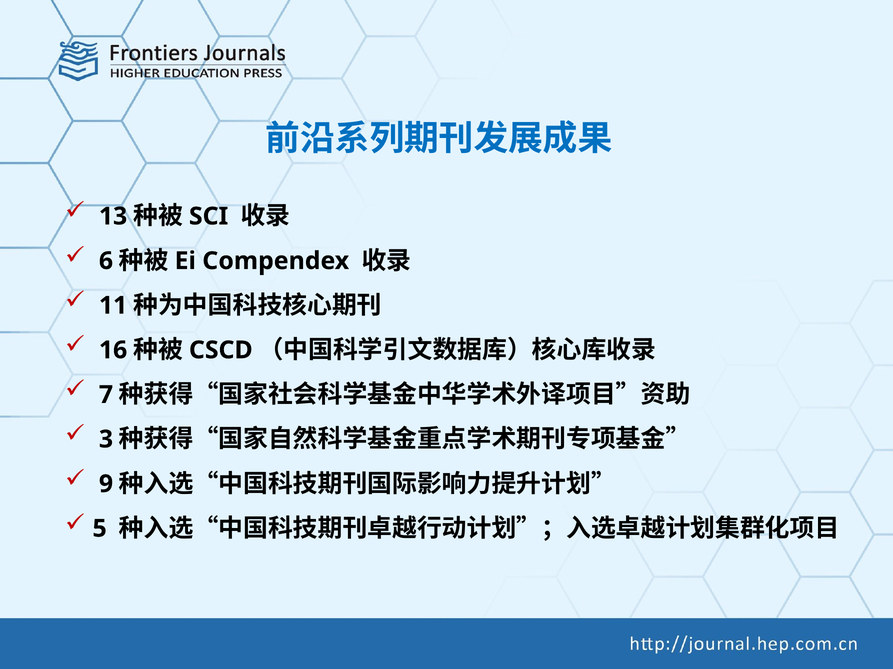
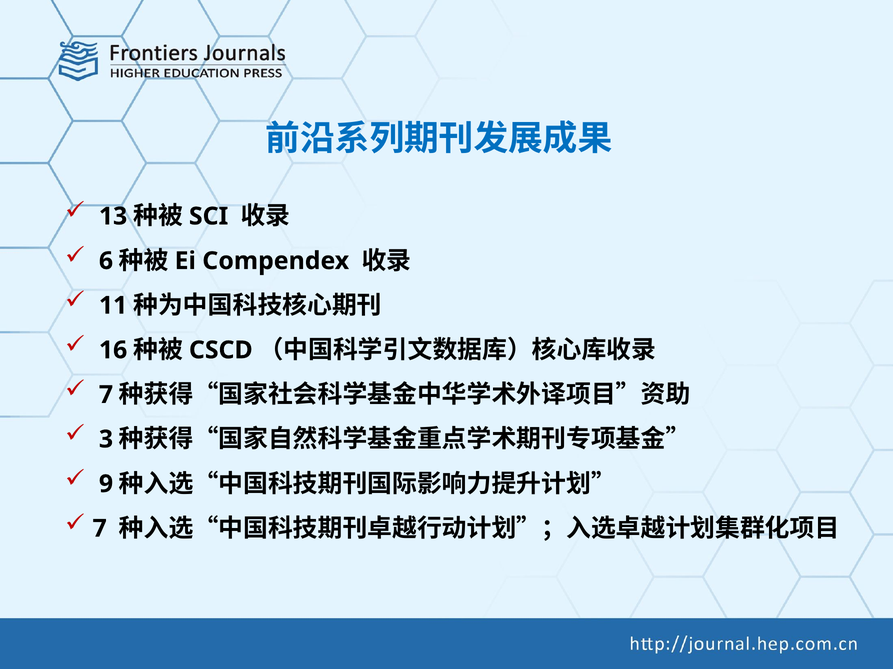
5 at (100, 529): 5 -> 7
